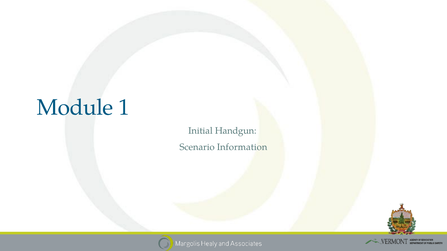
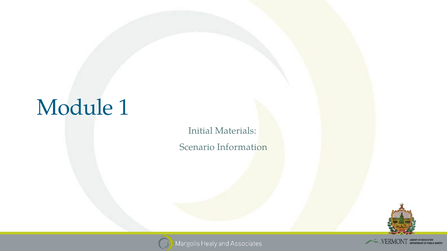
Handgun: Handgun -> Materials
